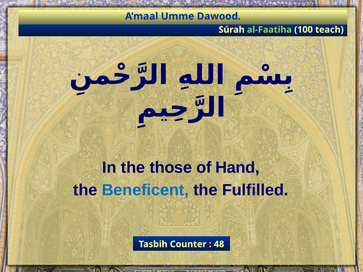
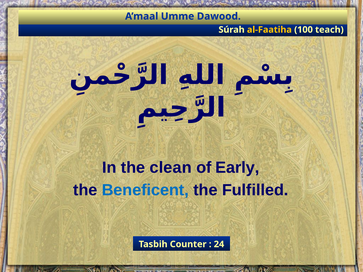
al-Faatiha colour: light green -> yellow
those: those -> clean
Hand: Hand -> Early
48: 48 -> 24
